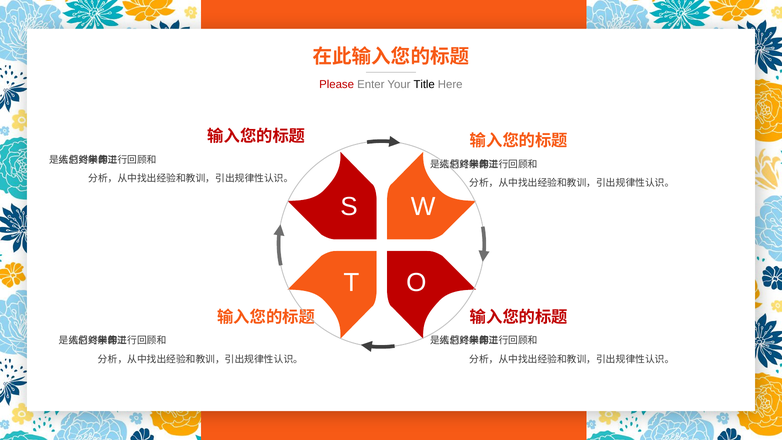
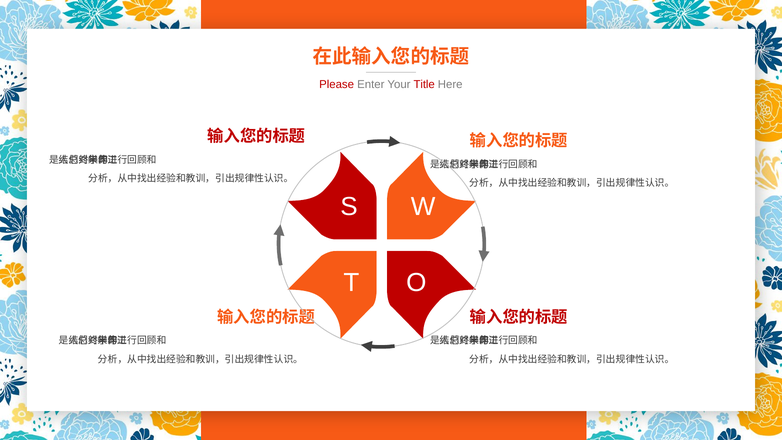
Title colour: black -> red
